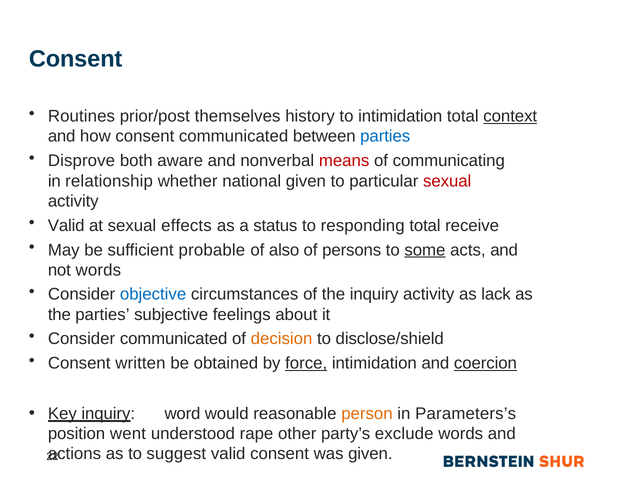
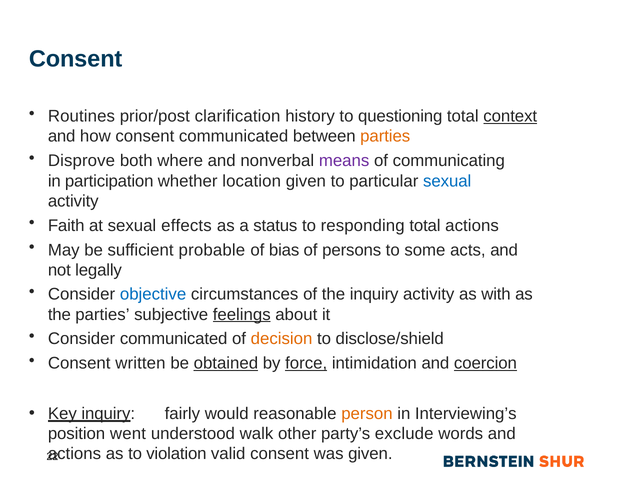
themselves: themselves -> clarification
to intimidation: intimidation -> questioning
parties at (385, 136) colour: blue -> orange
aware: aware -> where
means colour: red -> purple
relationship: relationship -> participation
national: national -> location
sexual at (447, 181) colour: red -> blue
Valid at (66, 225): Valid -> Faith
total receive: receive -> actions
also: also -> bias
some underline: present -> none
not words: words -> legally
lack: lack -> with
feelings underline: none -> present
obtained underline: none -> present
word: word -> fairly
Parameters’s: Parameters’s -> Interviewing’s
rape: rape -> walk
suggest: suggest -> violation
